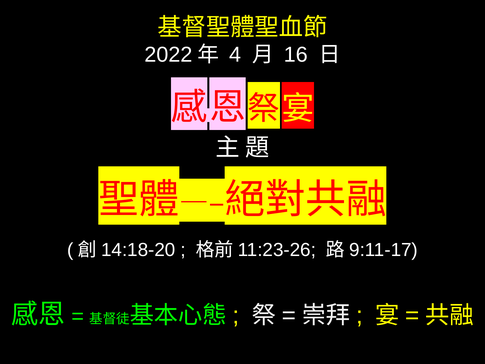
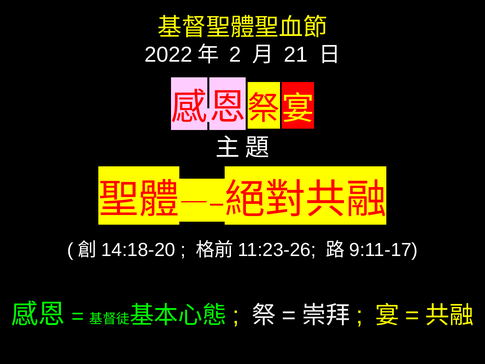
4: 4 -> 2
16: 16 -> 21
